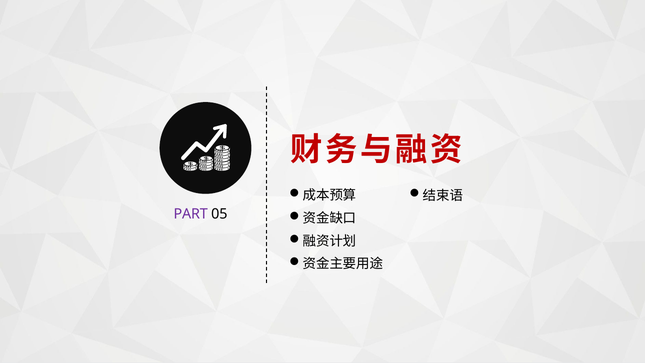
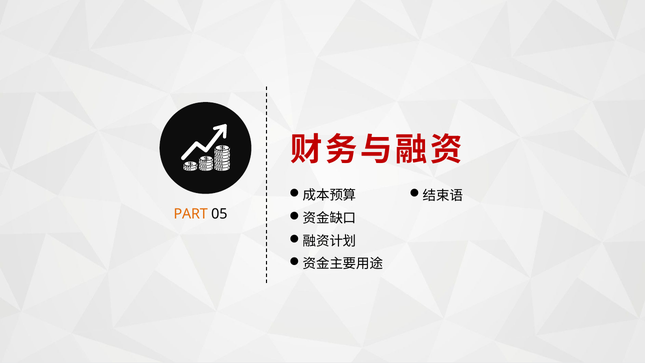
PART colour: purple -> orange
